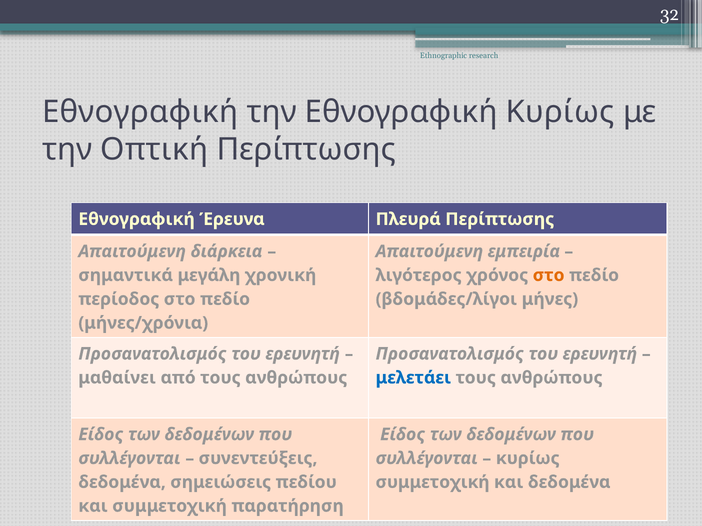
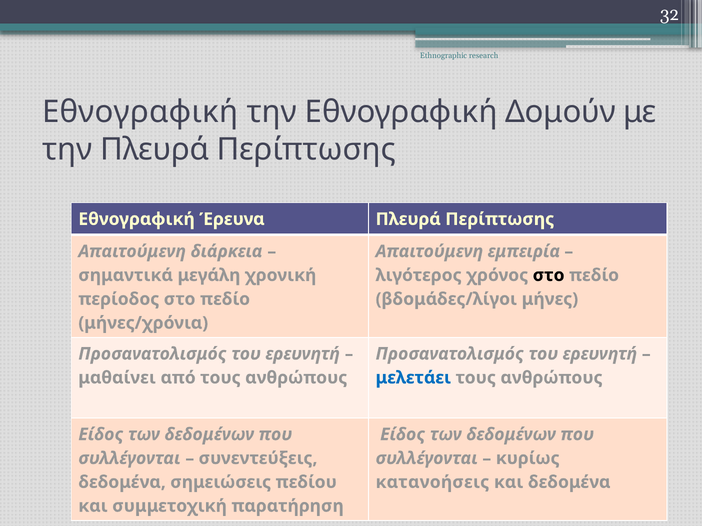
Εθνογραφική Κυρίως: Κυρίως -> Δομούν
την Οπτική: Οπτική -> Πλευρά
στο at (549, 275) colour: orange -> black
συμμετοχική at (433, 483): συμμετοχική -> κατανοήσεις
